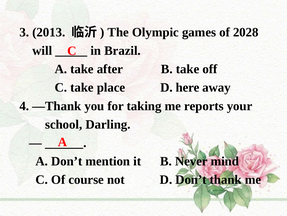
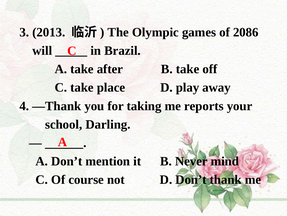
2028: 2028 -> 2086
here: here -> play
